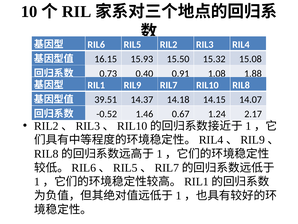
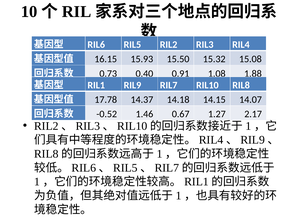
39.51: 39.51 -> 17.78
1.24: 1.24 -> 1.27
